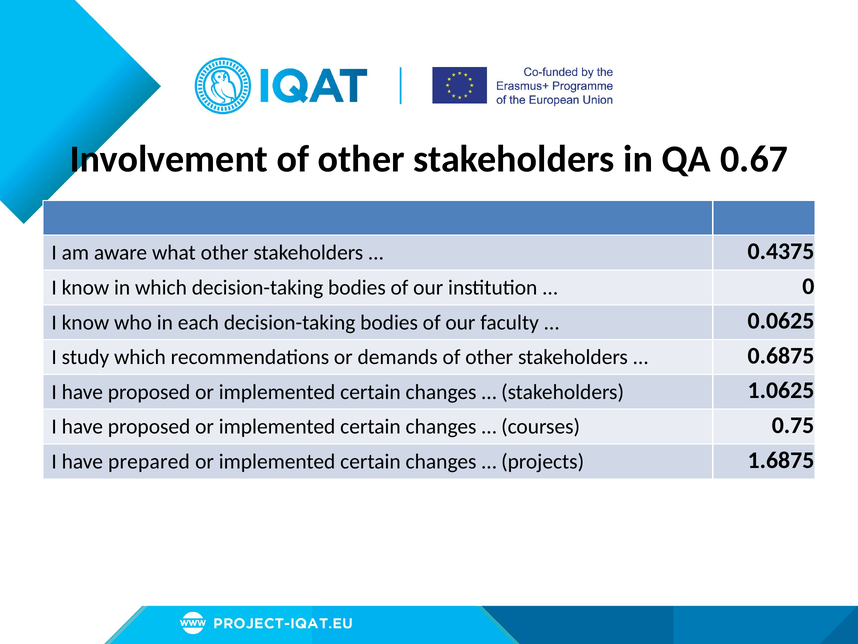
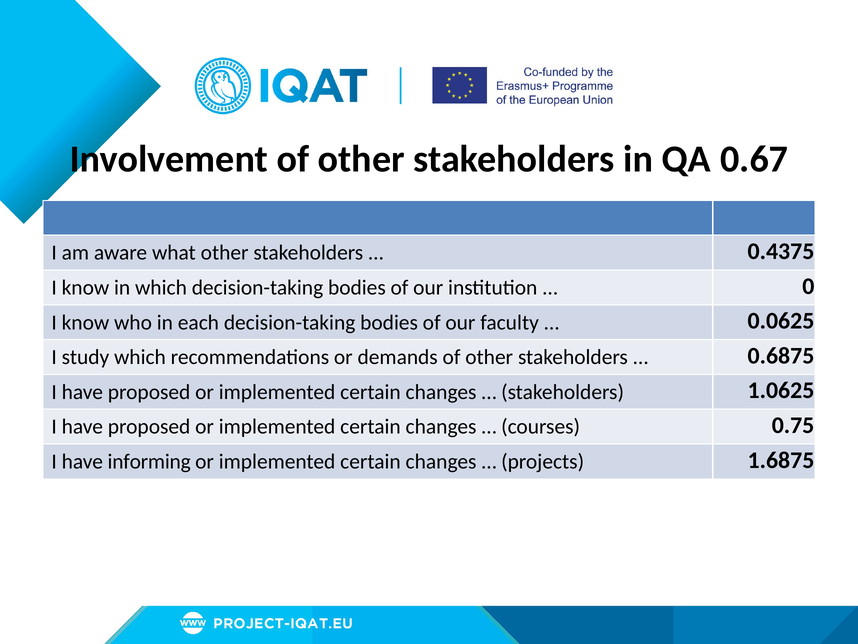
prepared: prepared -> informing
